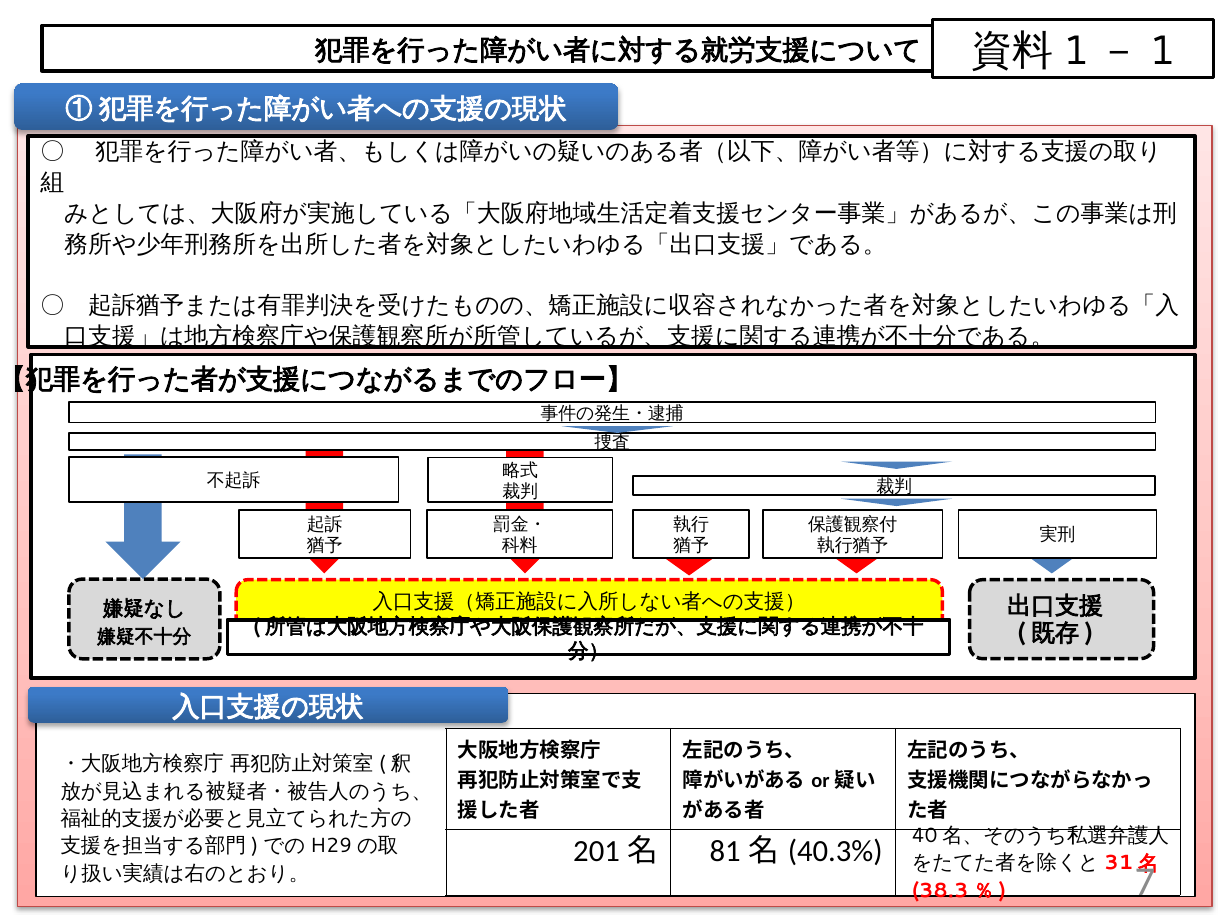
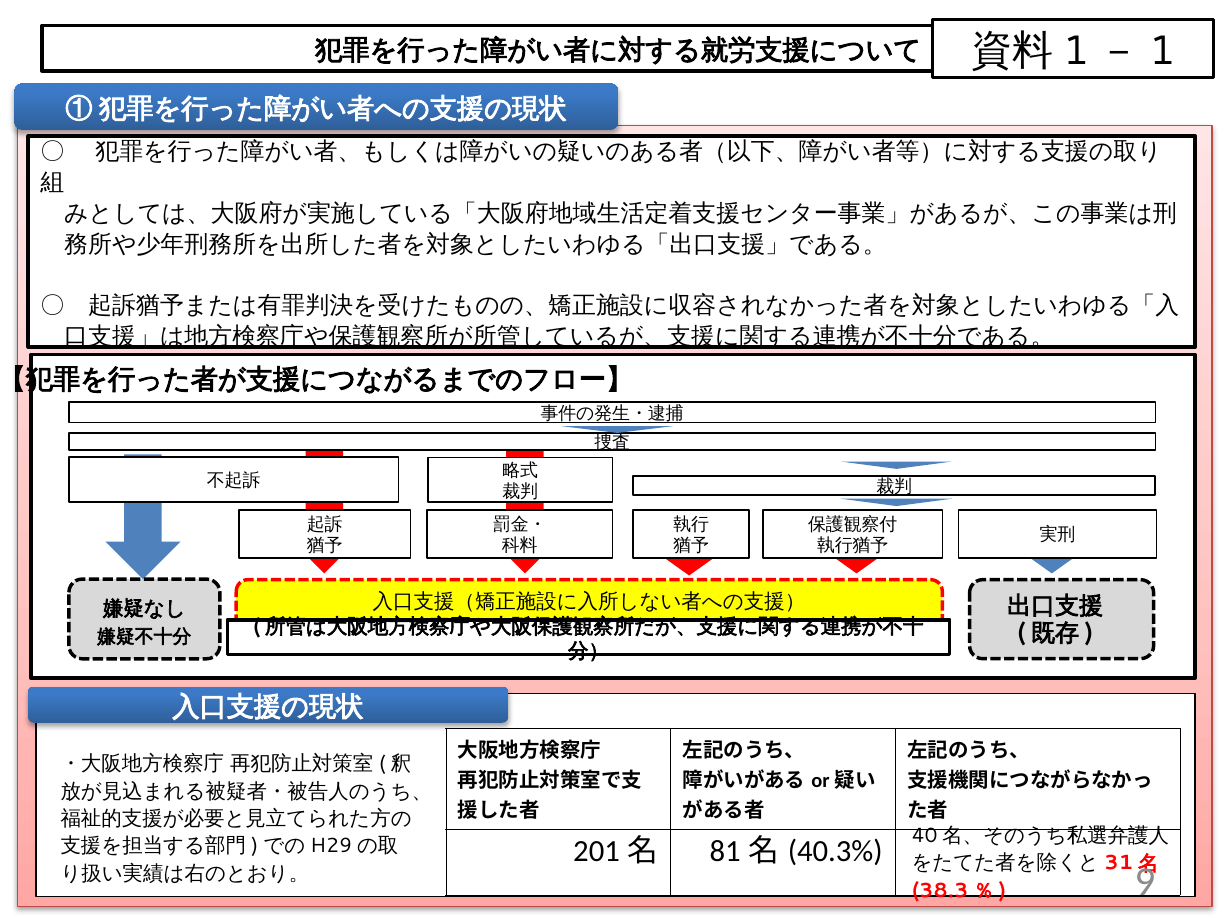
7: 7 -> 9
